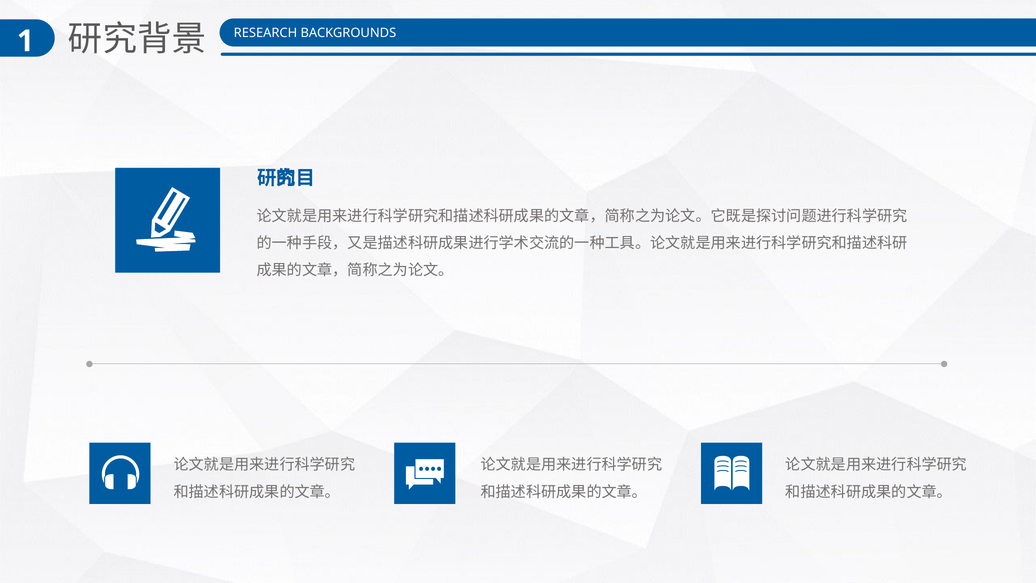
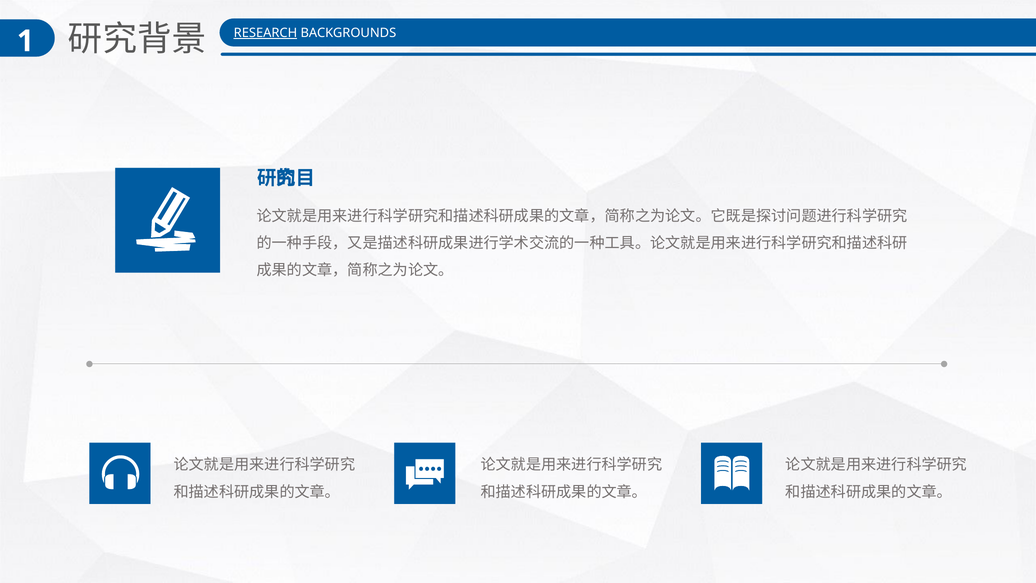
RESEARCH underline: none -> present
